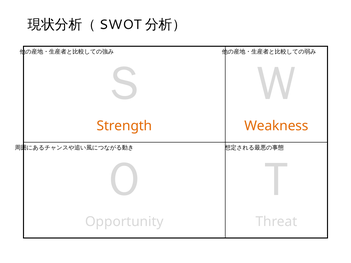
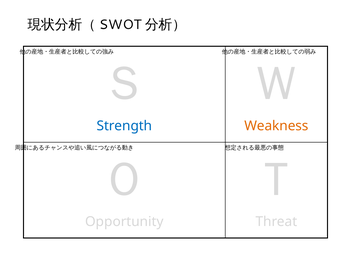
Strength colour: orange -> blue
